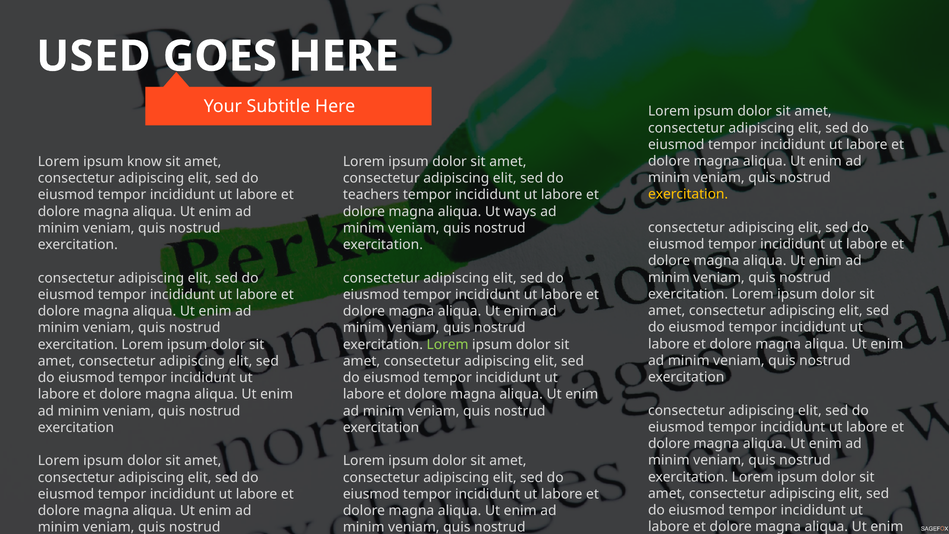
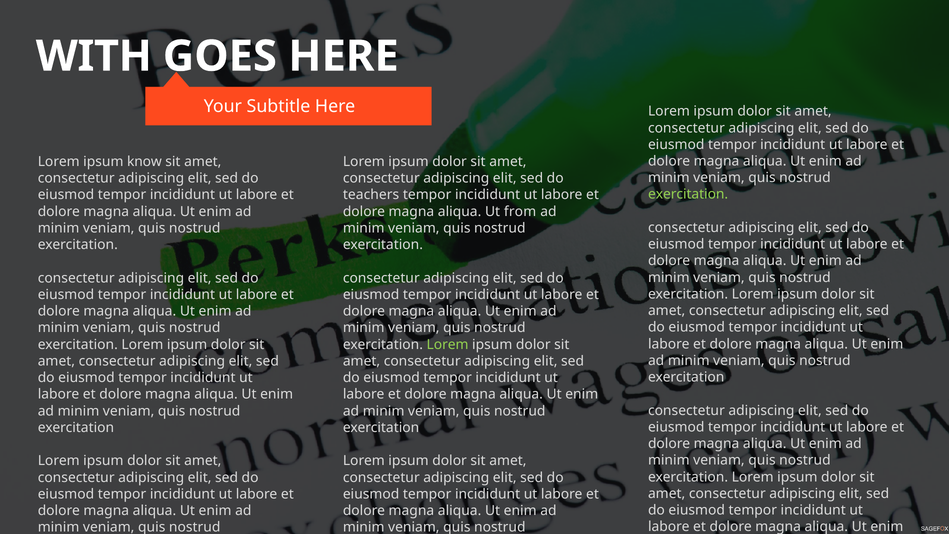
USED: USED -> WITH
exercitation at (688, 194) colour: yellow -> light green
ways: ways -> from
